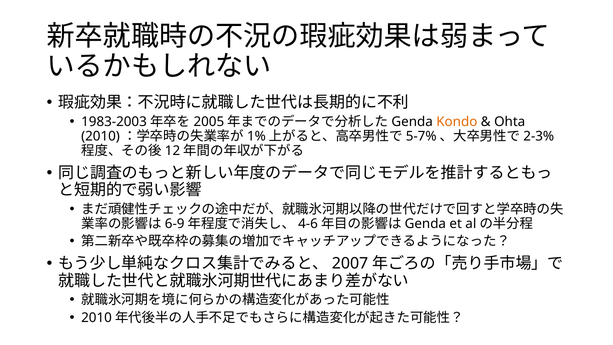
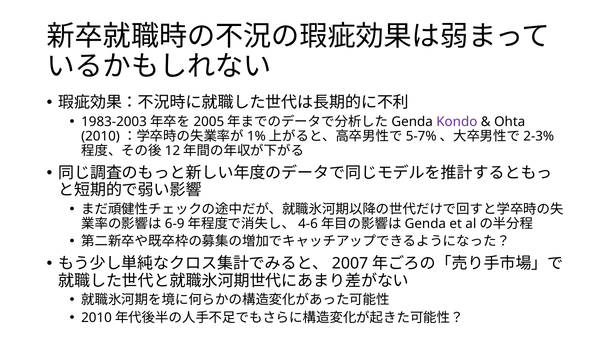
Kondo colour: orange -> purple
